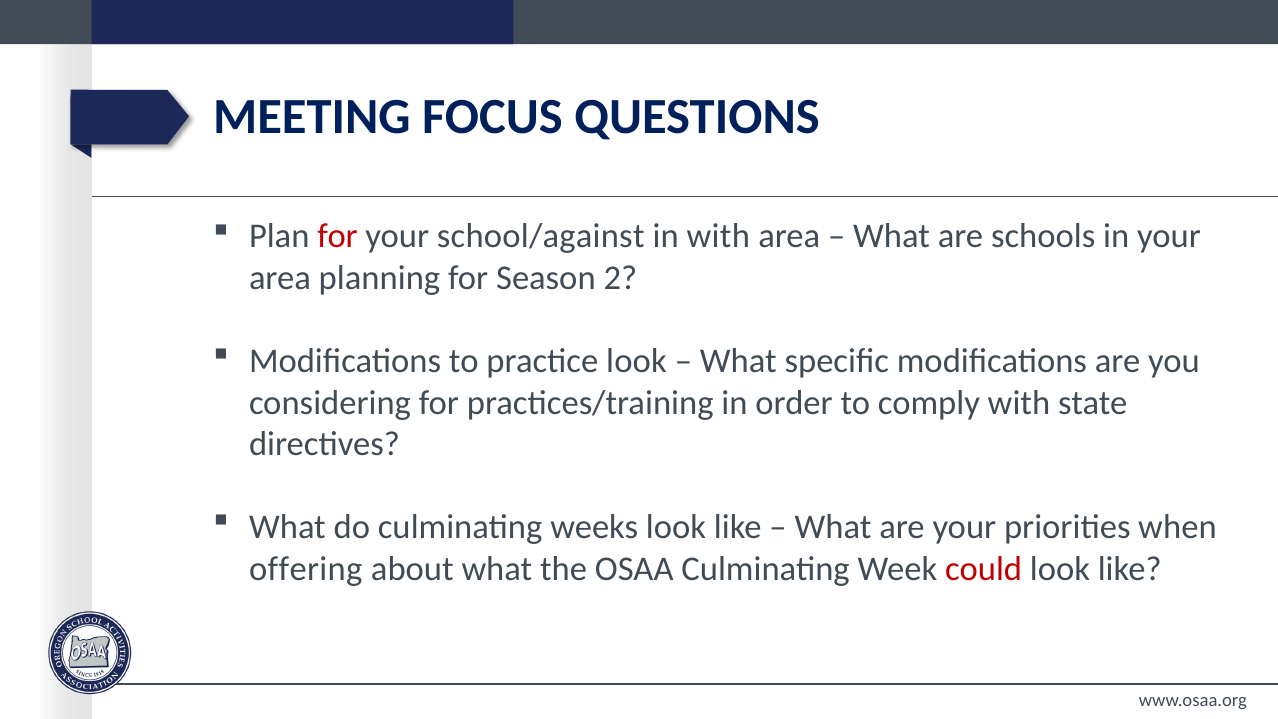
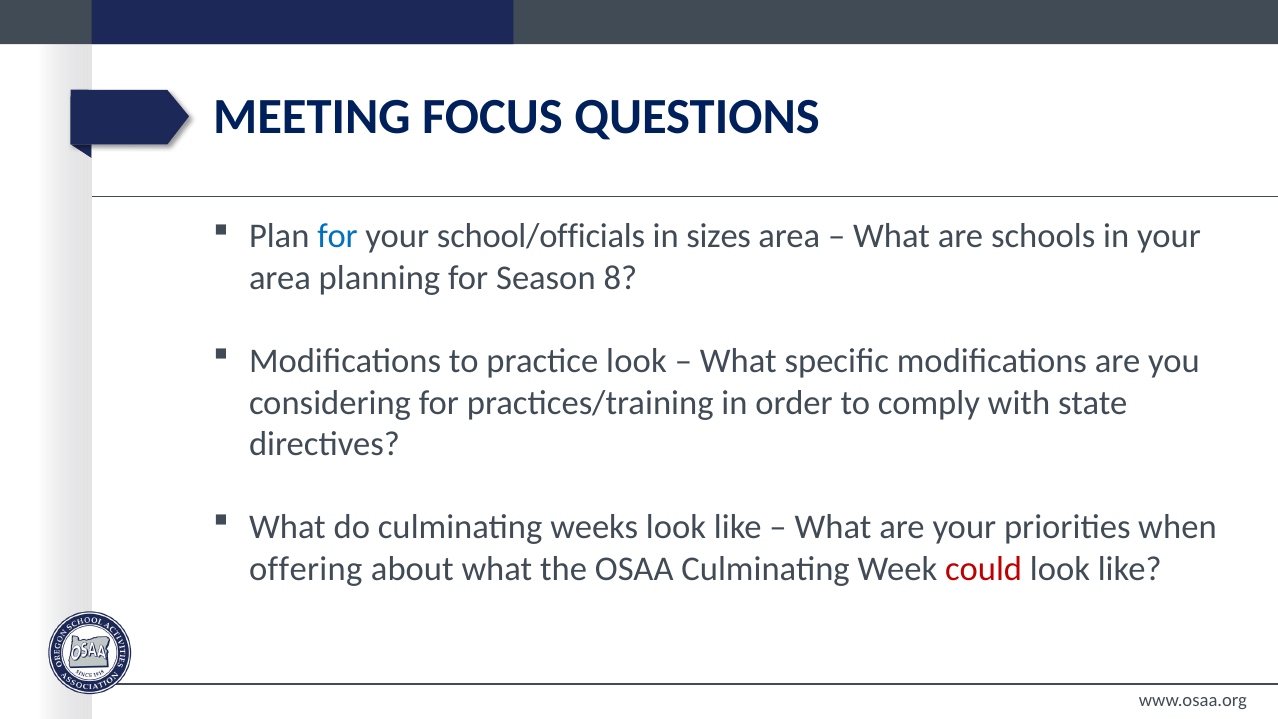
for at (338, 236) colour: red -> blue
school/against: school/against -> school/officials
in with: with -> sizes
2: 2 -> 8
